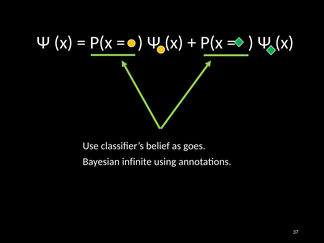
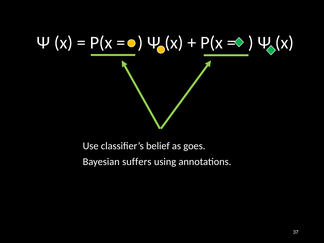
infinite: infinite -> suffers
